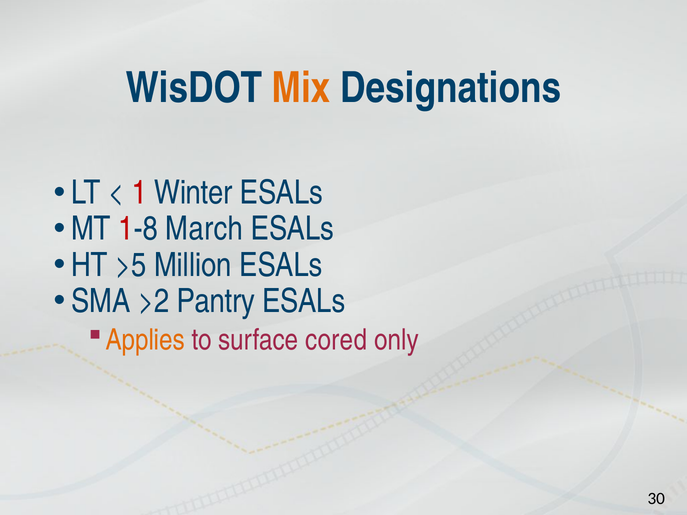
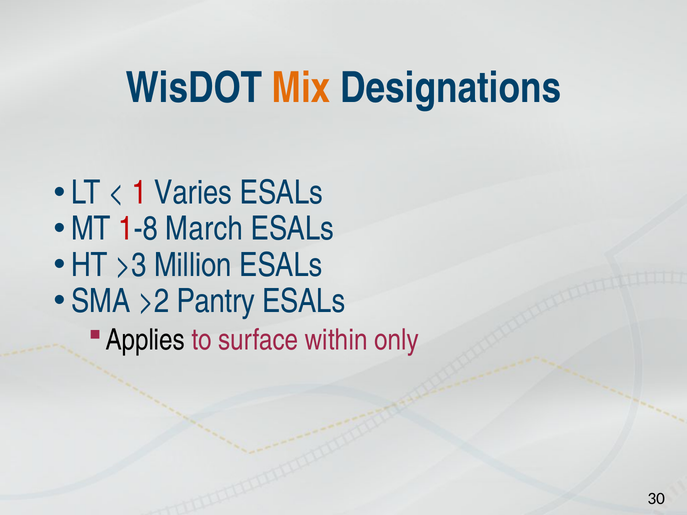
Winter: Winter -> Varies
>5: >5 -> >3
Applies colour: orange -> black
cored: cored -> within
